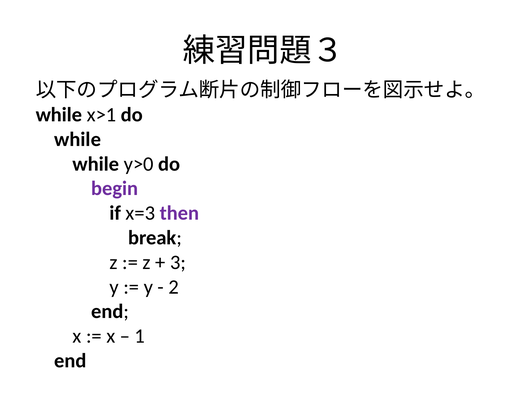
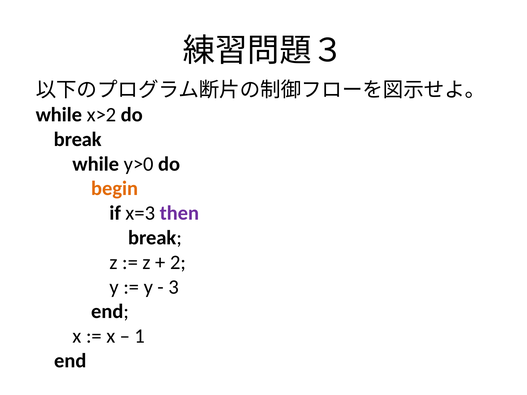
x>1: x>1 -> x>2
while at (78, 139): while -> break
begin colour: purple -> orange
3: 3 -> 2
2: 2 -> 3
